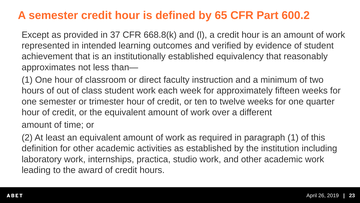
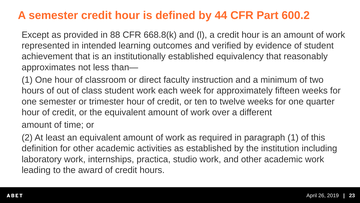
65: 65 -> 44
37: 37 -> 88
